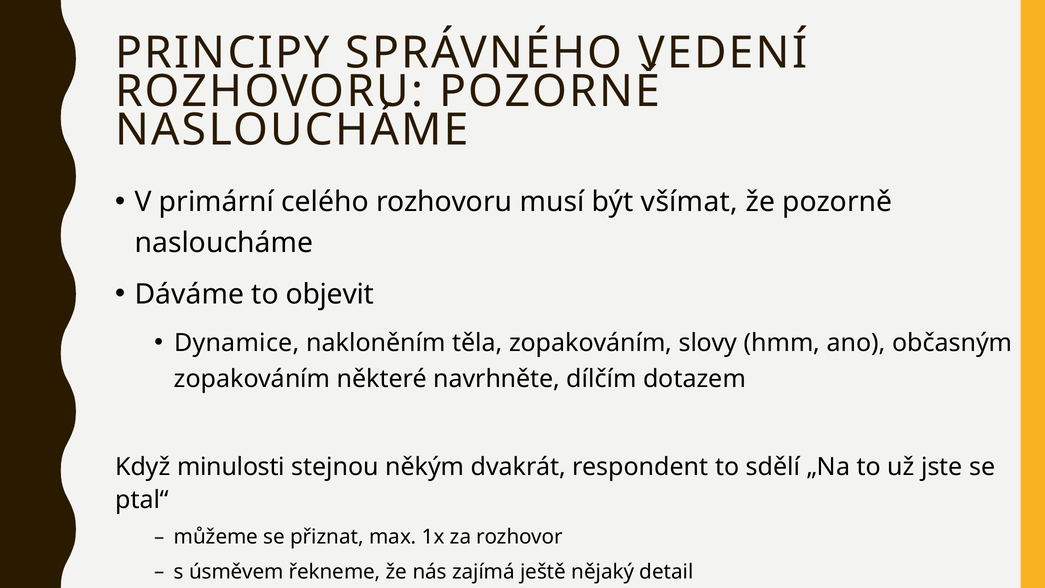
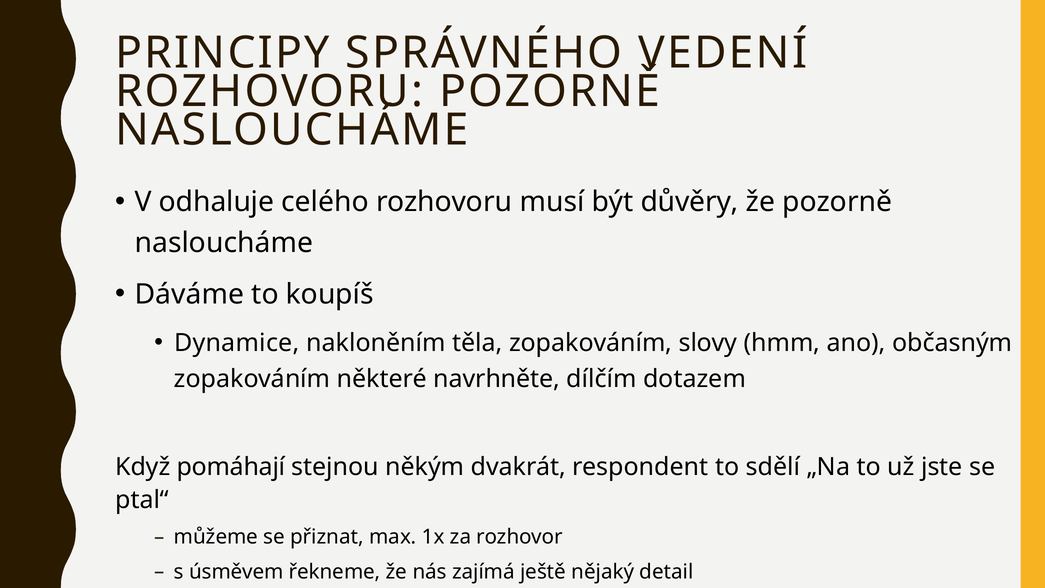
primární: primární -> odhaluje
všímat: všímat -> důvěry
objevit: objevit -> koupíš
minulosti: minulosti -> pomáhají
